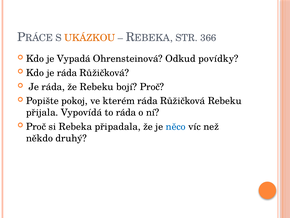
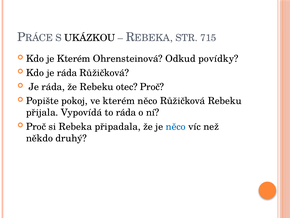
UKÁZKOU colour: orange -> black
366: 366 -> 715
je Vypadá: Vypadá -> Kterém
bojí: bojí -> otec
kterém ráda: ráda -> něco
